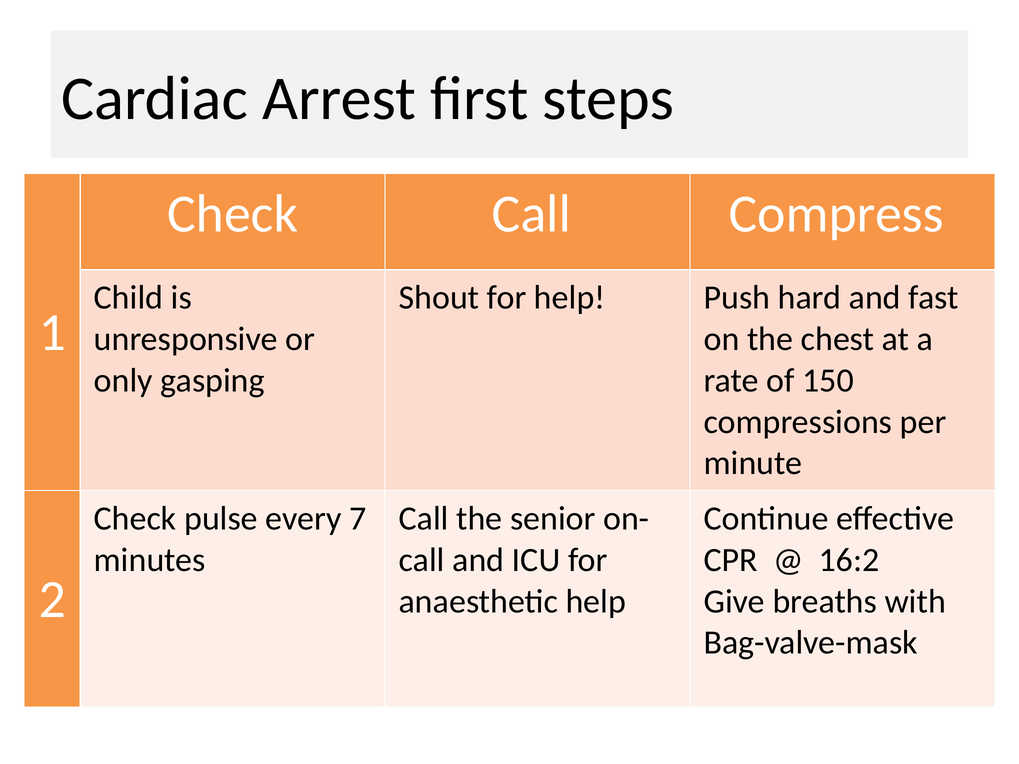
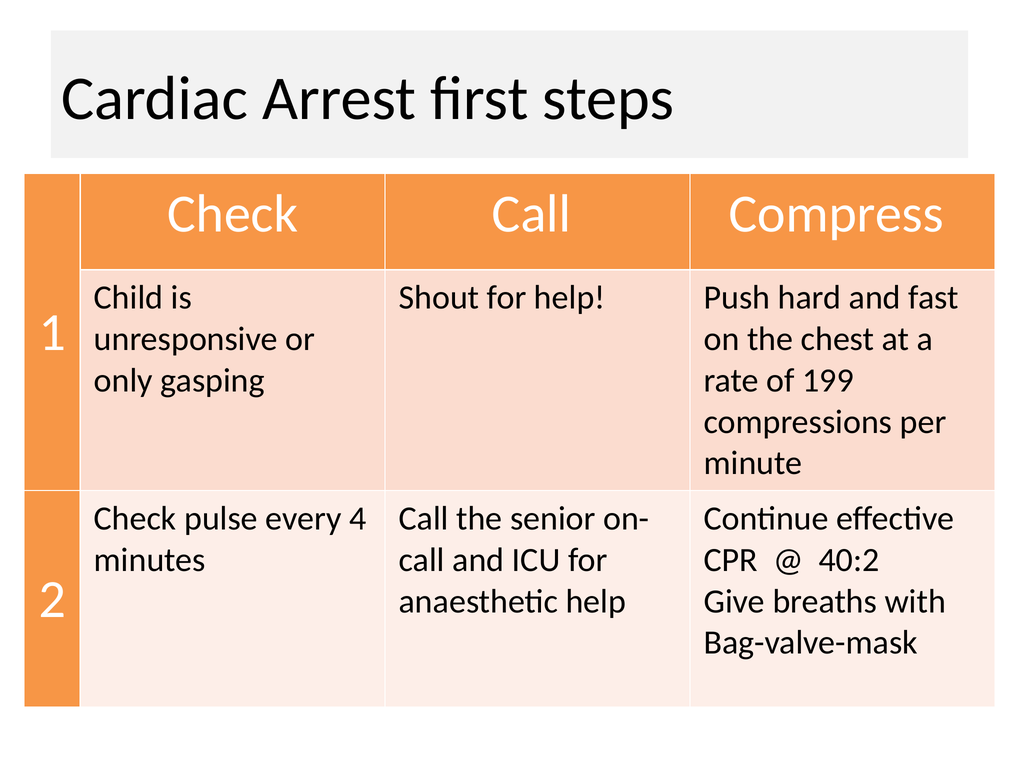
150: 150 -> 199
7: 7 -> 4
16:2: 16:2 -> 40:2
